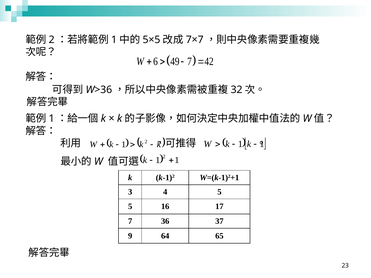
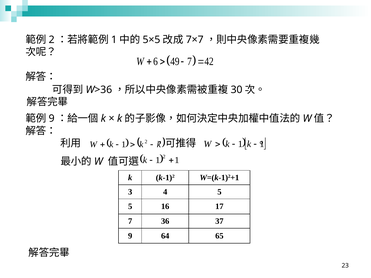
32: 32 -> 30
1 at (52, 119): 1 -> 9
